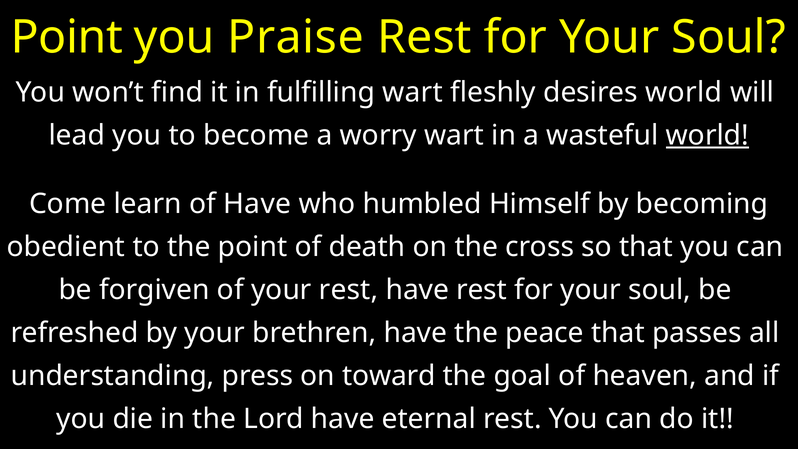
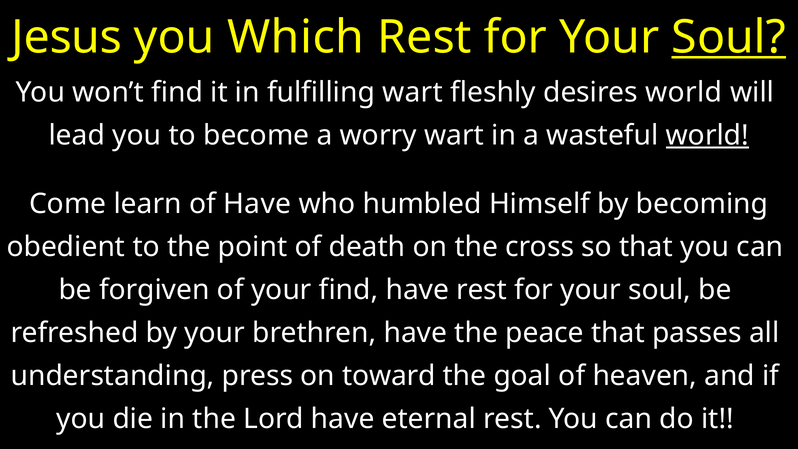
Point at (67, 37): Point -> Jesus
Praise: Praise -> Which
Soul at (729, 37) underline: none -> present
your rest: rest -> find
